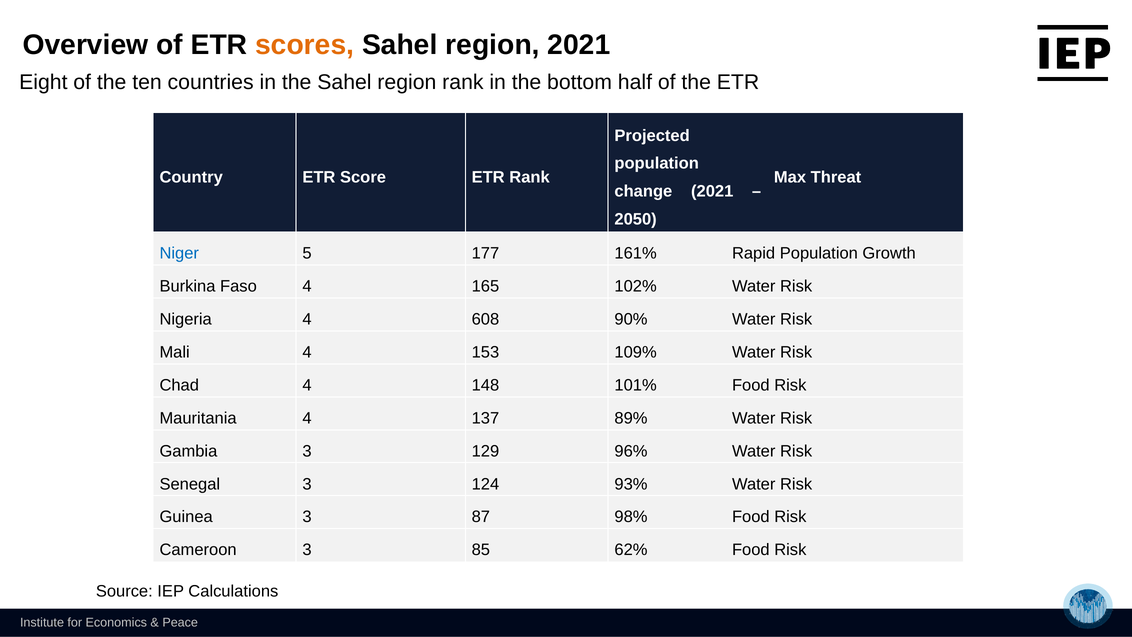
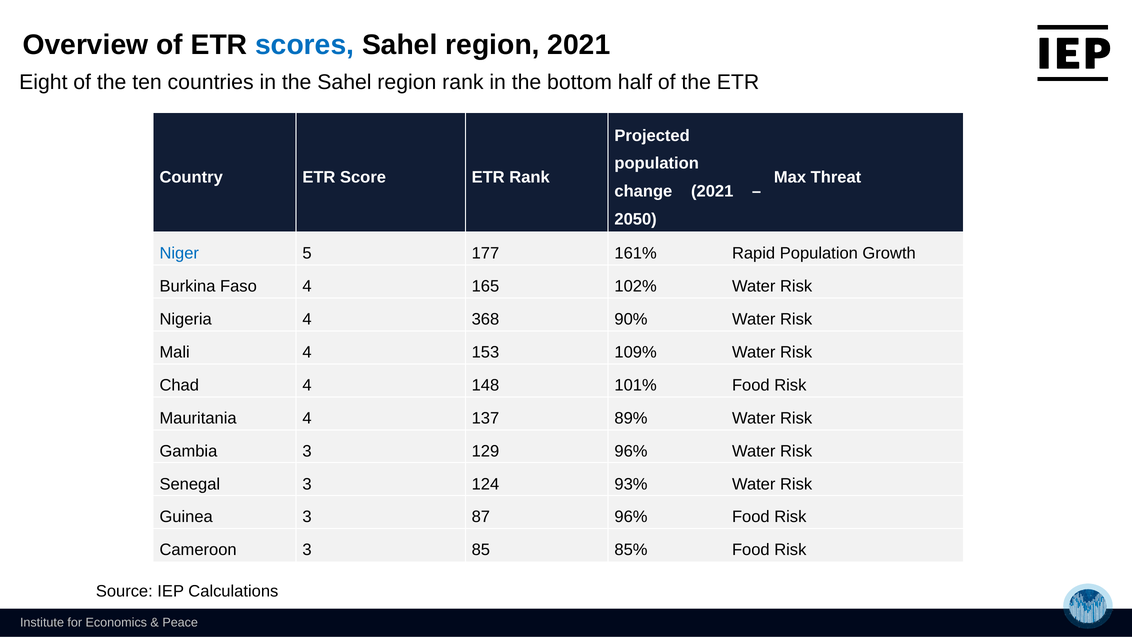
scores colour: orange -> blue
608: 608 -> 368
87 98%: 98% -> 96%
62%: 62% -> 85%
